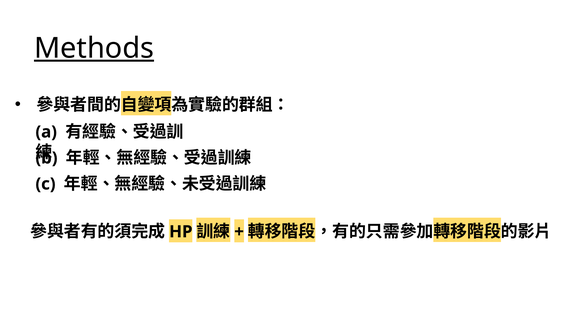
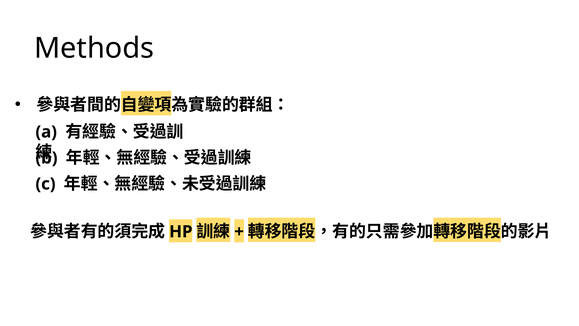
Methods underline: present -> none
